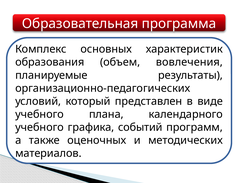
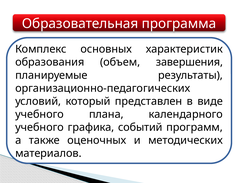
вовлечения: вовлечения -> завершения
